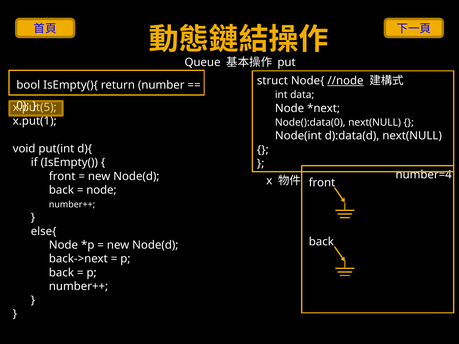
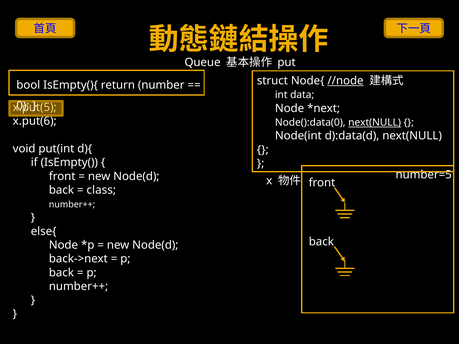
x.put(1: x.put(1 -> x.put(6
next(NULL at (375, 123) underline: none -> present
number=4: number=4 -> number=5
node at (101, 190): node -> class
